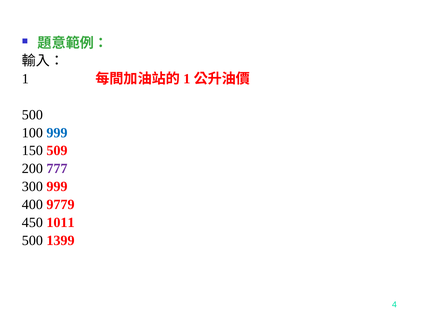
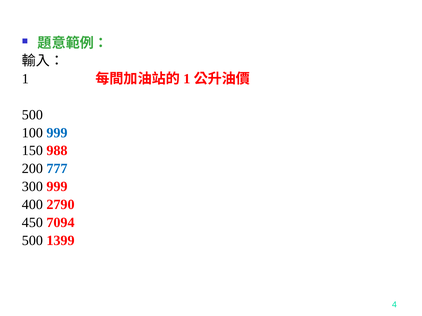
509: 509 -> 988
777 colour: purple -> blue
9779: 9779 -> 2790
1011: 1011 -> 7094
